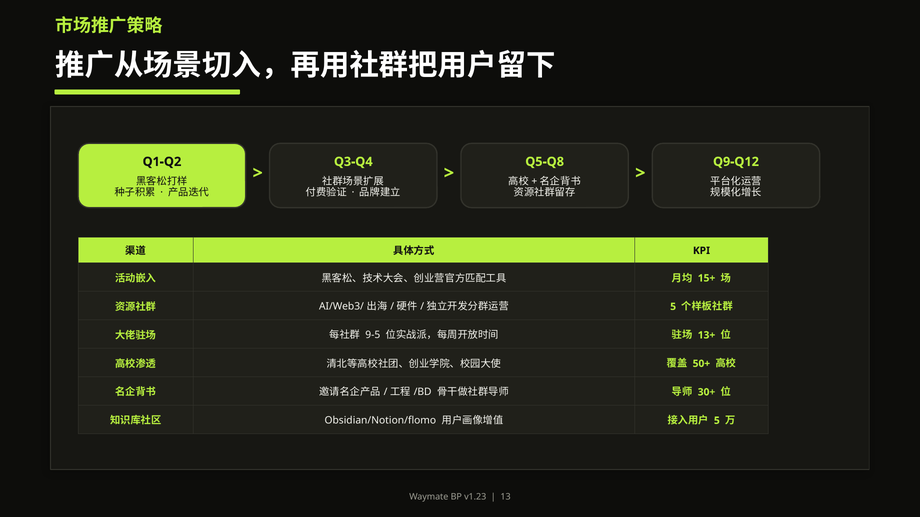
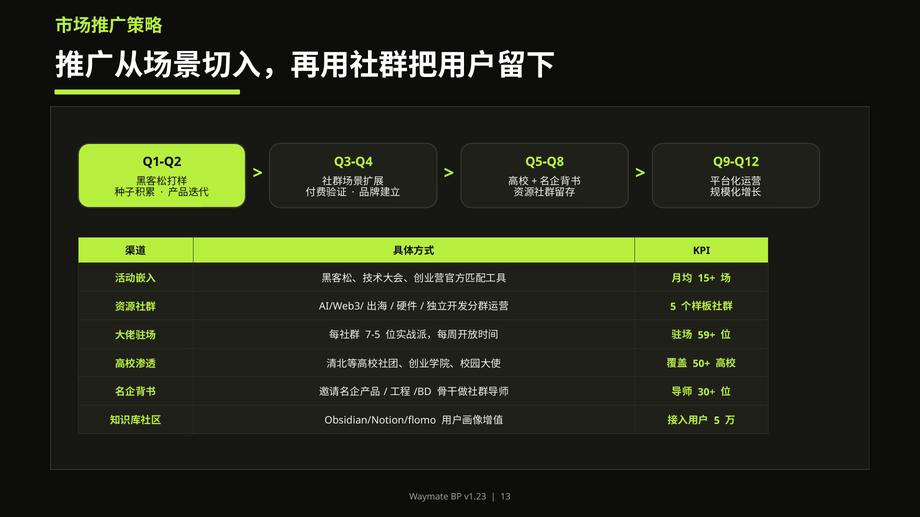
9-5: 9-5 -> 7-5
13+: 13+ -> 59+
